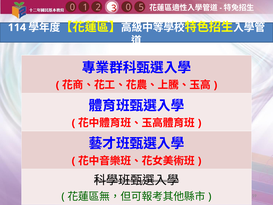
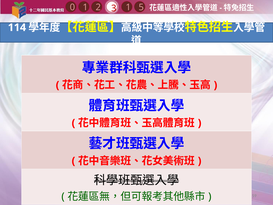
1 0: 0 -> 1
